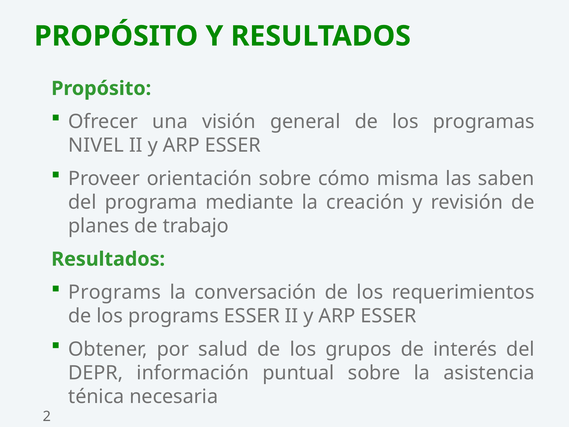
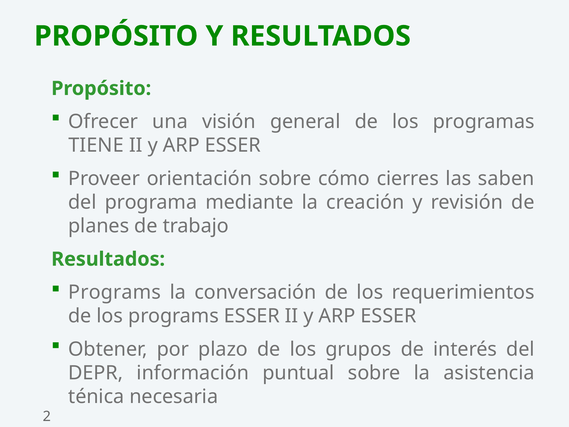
NIVEL: NIVEL -> TIENE
misma: misma -> cierres
salud: salud -> plazo
